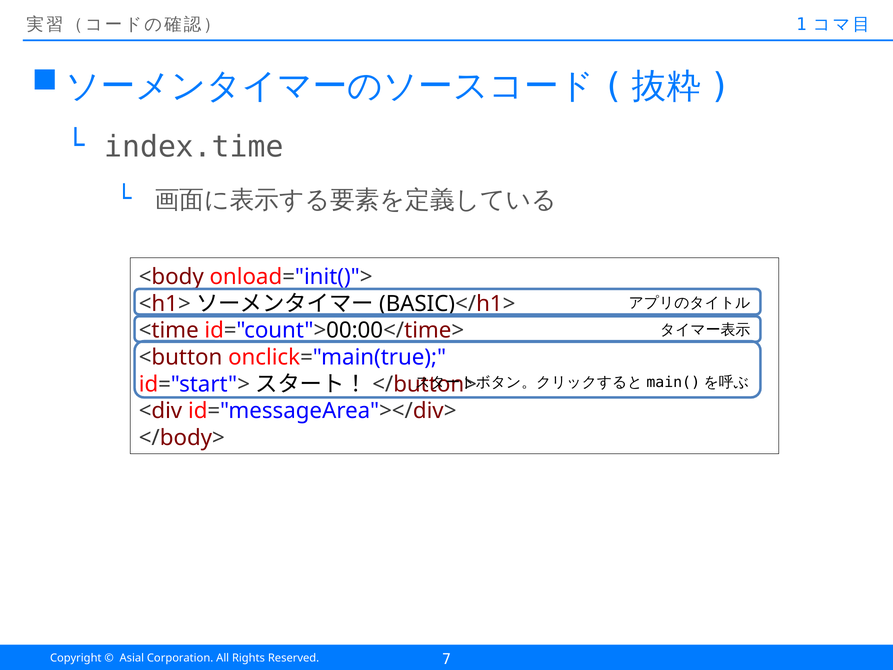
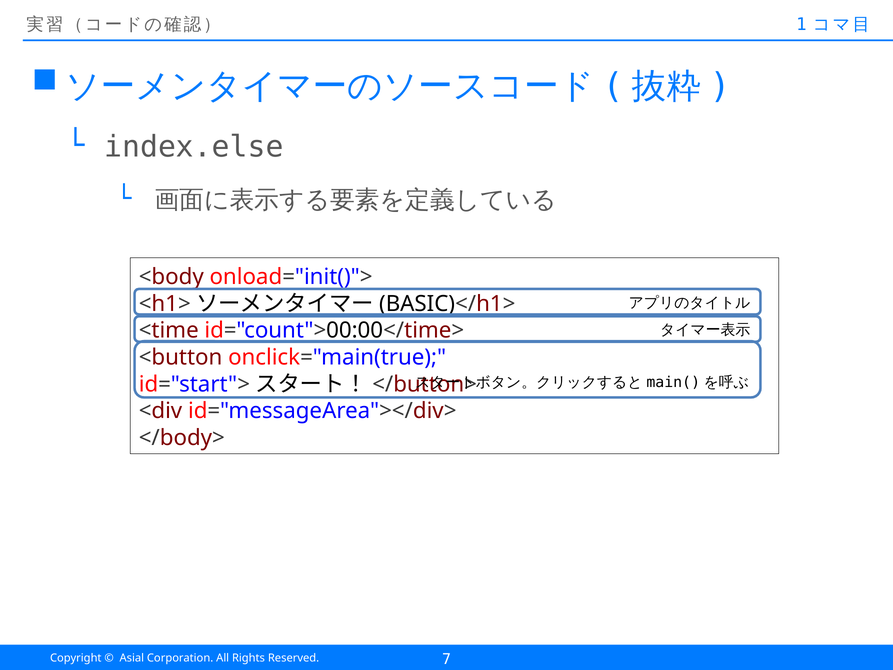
index.time: index.time -> index.else
